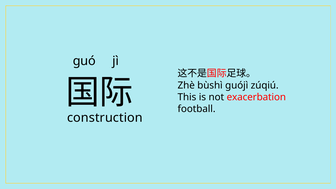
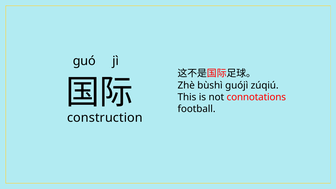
exacerbation: exacerbation -> connotations
